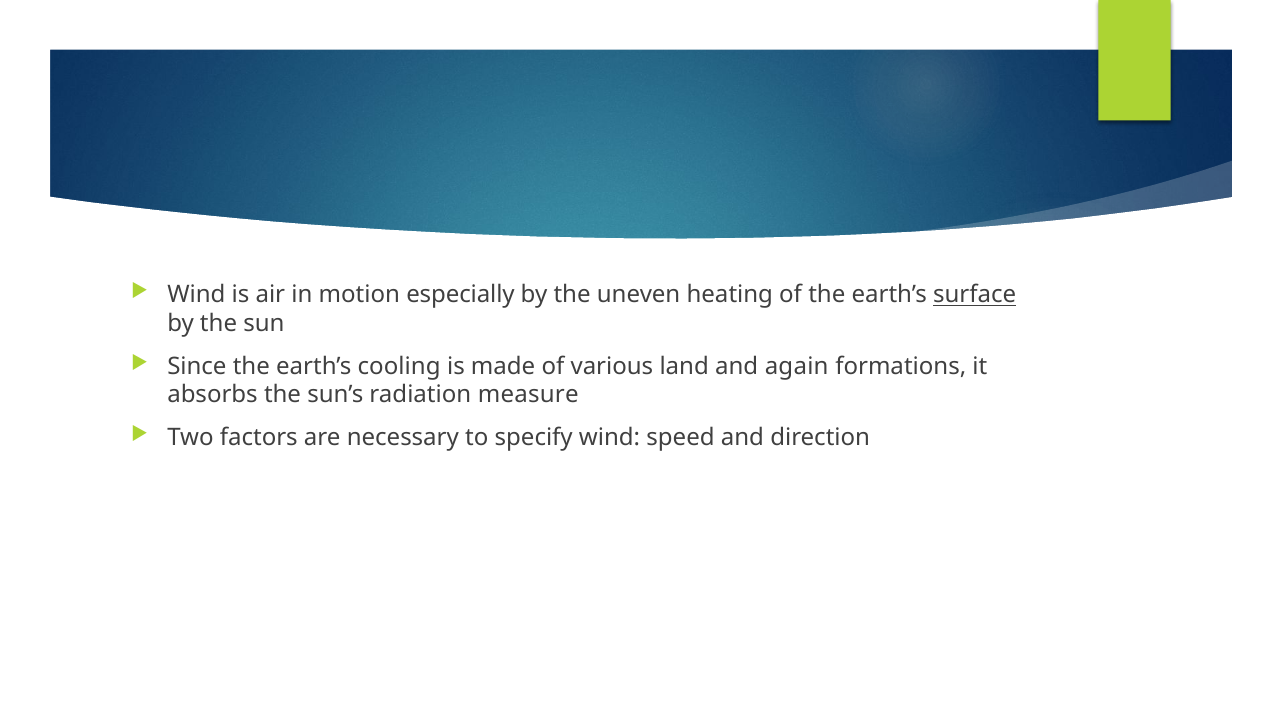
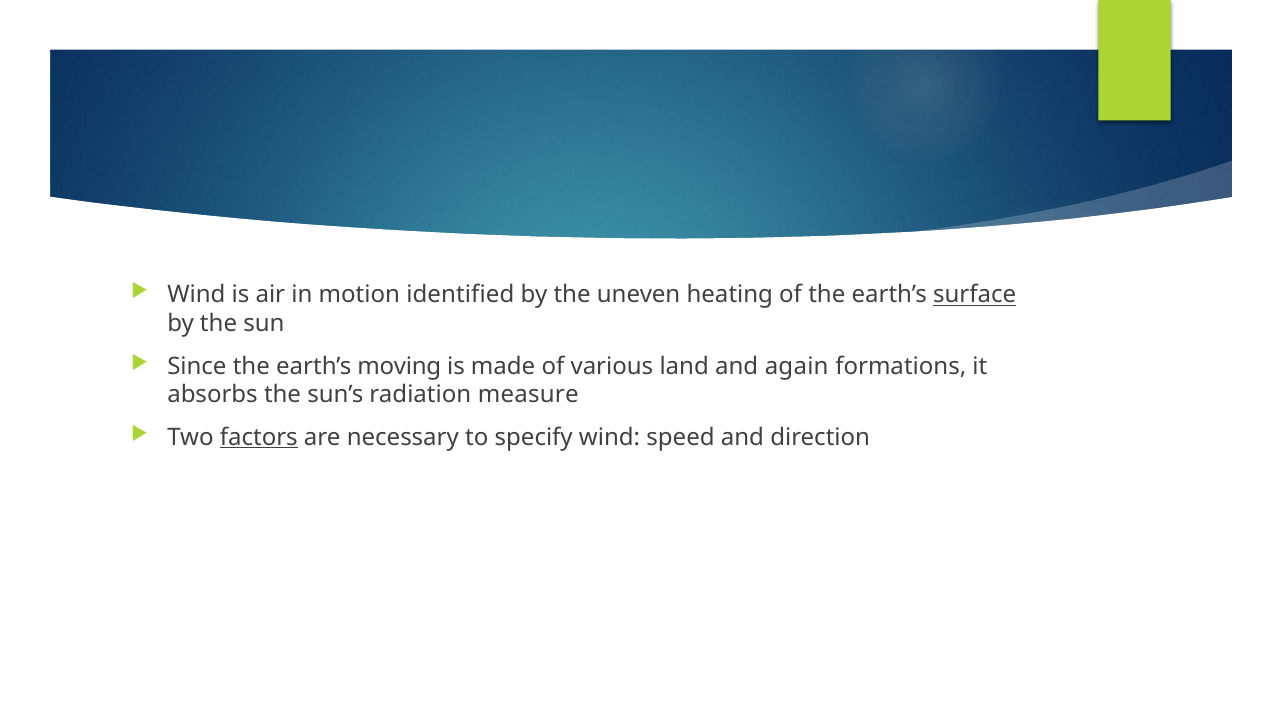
especially: especially -> identified
cooling: cooling -> moving
factors underline: none -> present
